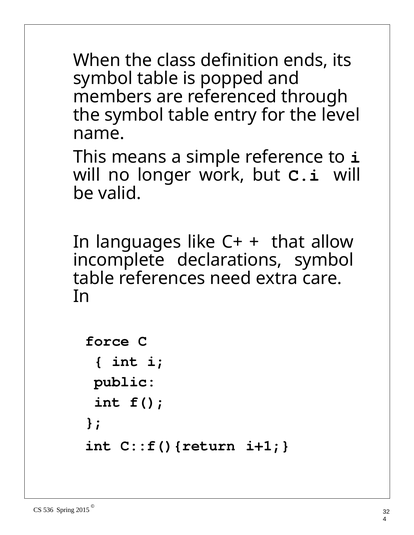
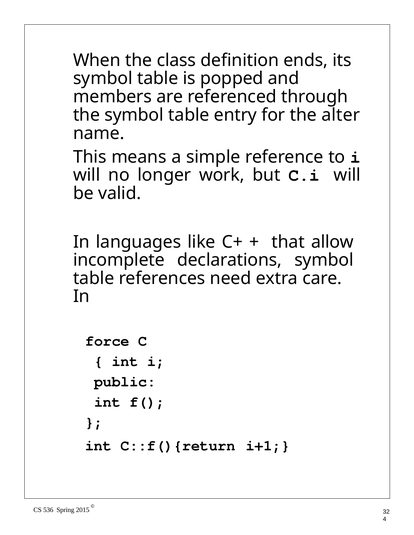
level: level -> alter
